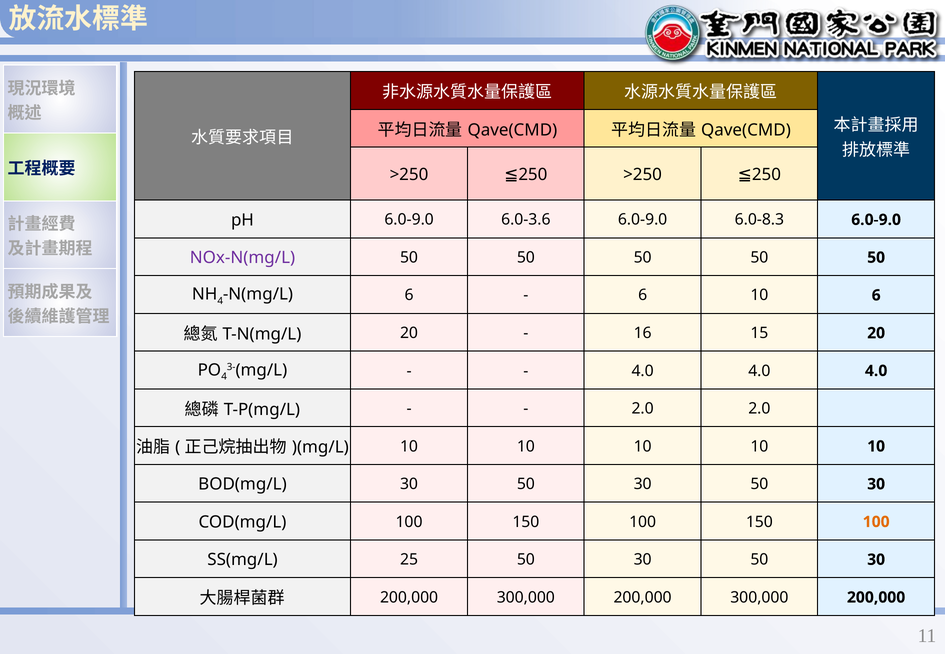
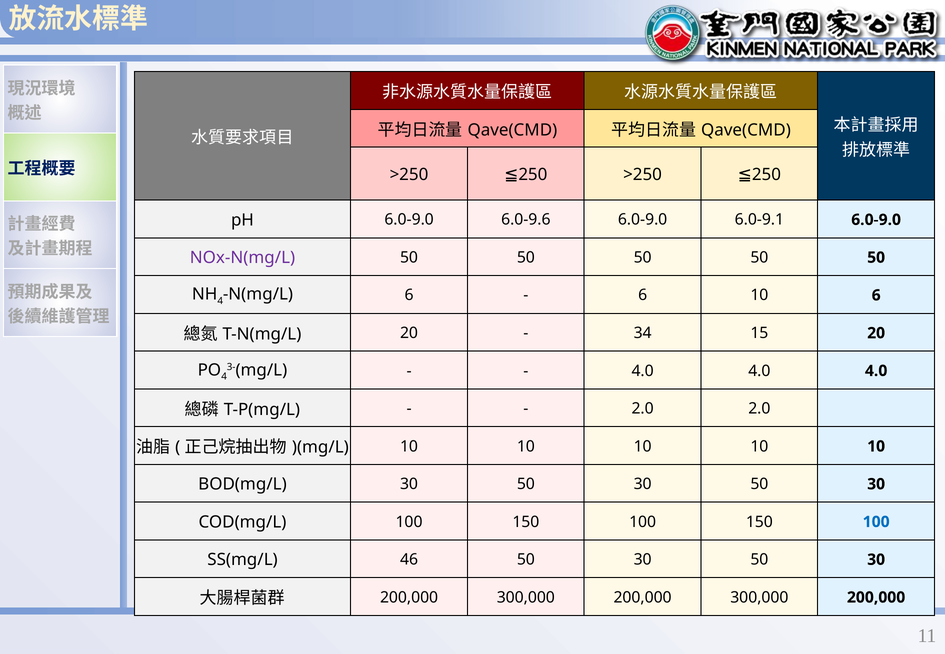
6.0-3.6: 6.0-3.6 -> 6.0-9.6
6.0-8.3: 6.0-8.3 -> 6.0-9.1
16: 16 -> 34
100 at (876, 522) colour: orange -> blue
25: 25 -> 46
